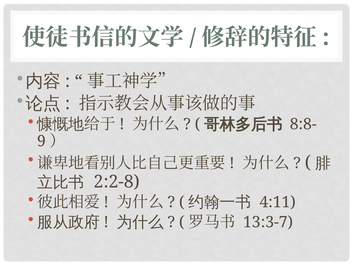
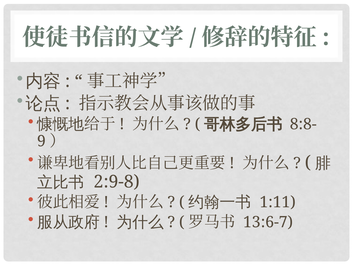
2:2-8: 2:2-8 -> 2:9-8
4:11: 4:11 -> 1:11
13:3-7: 13:3-7 -> 13:6-7
